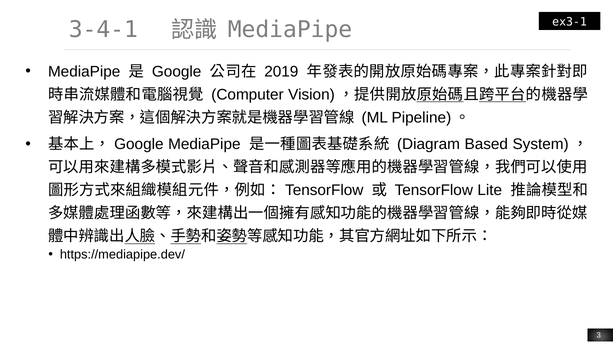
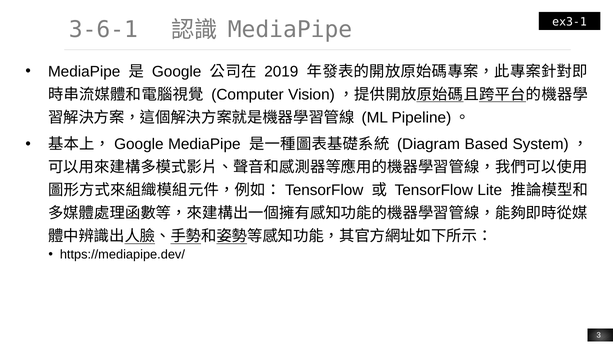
3-4-1: 3-4-1 -> 3-6-1
